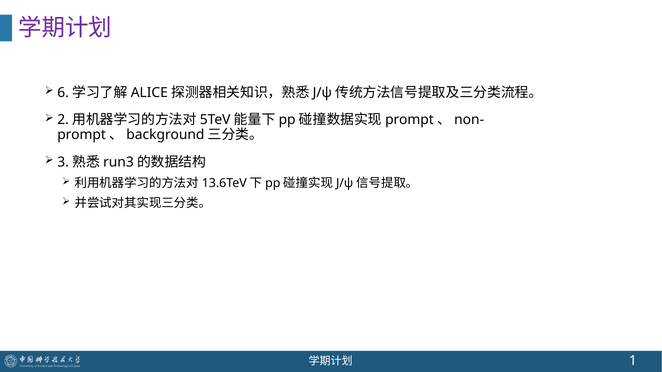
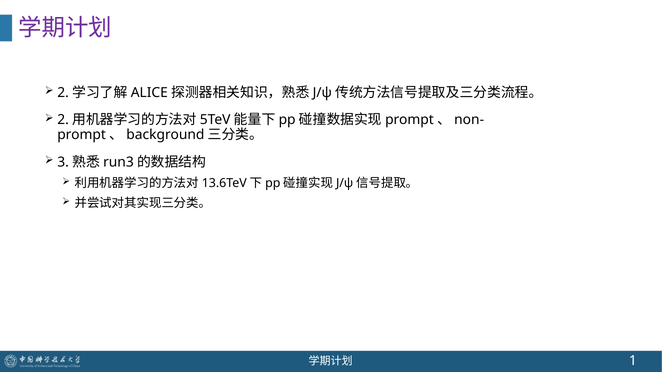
6 at (63, 93): 6 -> 2
